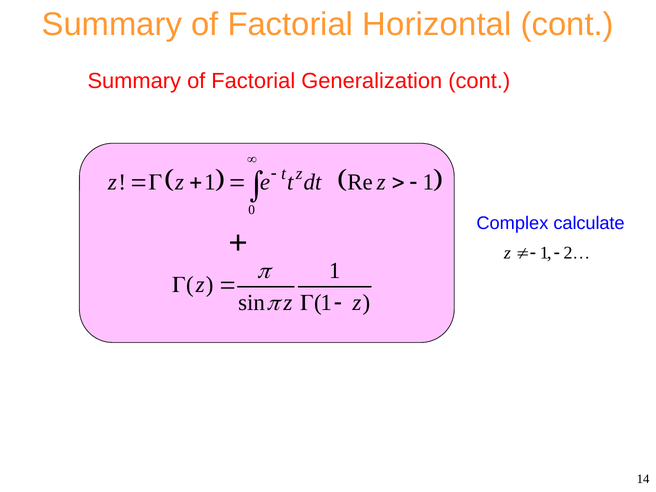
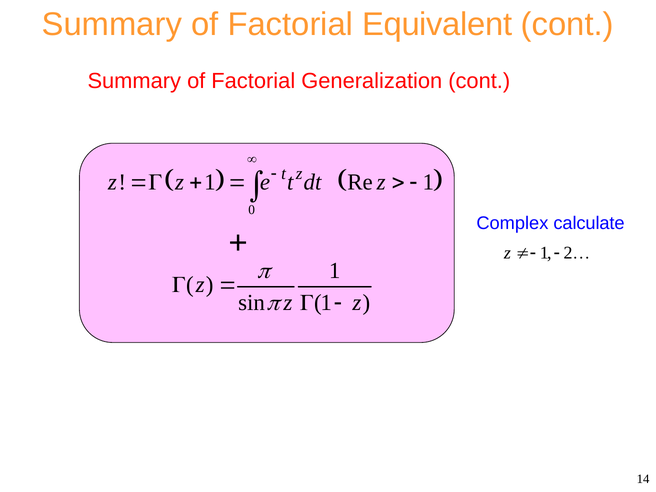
Horizontal: Horizontal -> Equivalent
